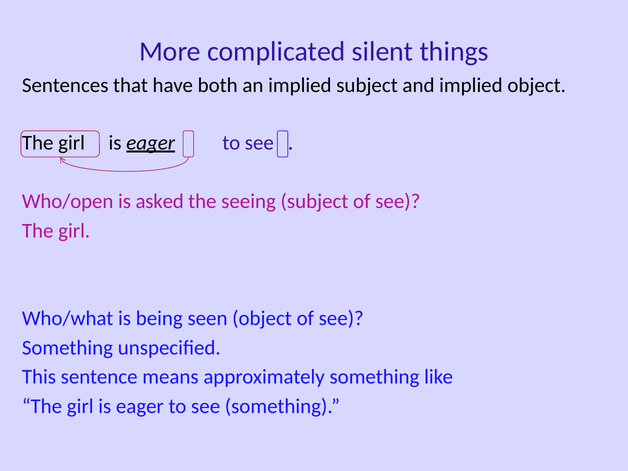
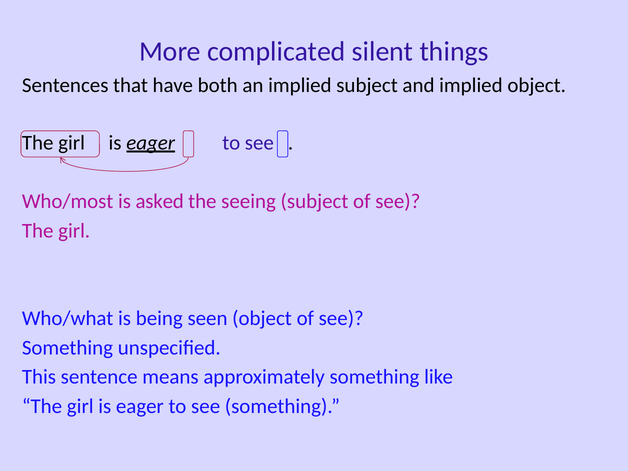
Who/open: Who/open -> Who/most
